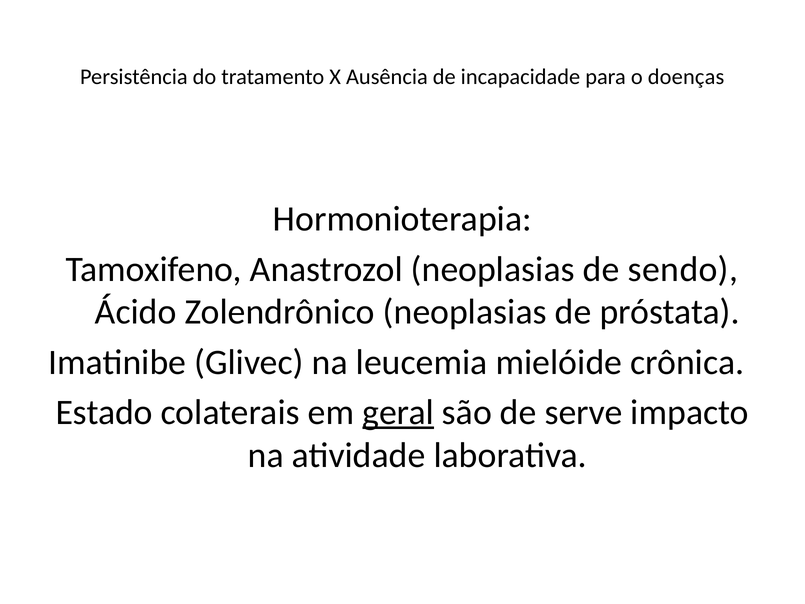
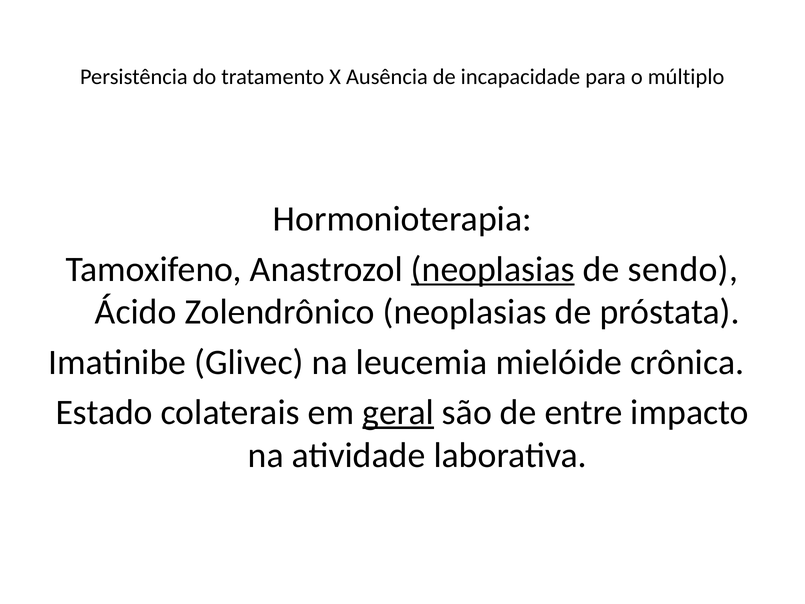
doenças: doenças -> múltiplo
neoplasias at (493, 269) underline: none -> present
serve: serve -> entre
